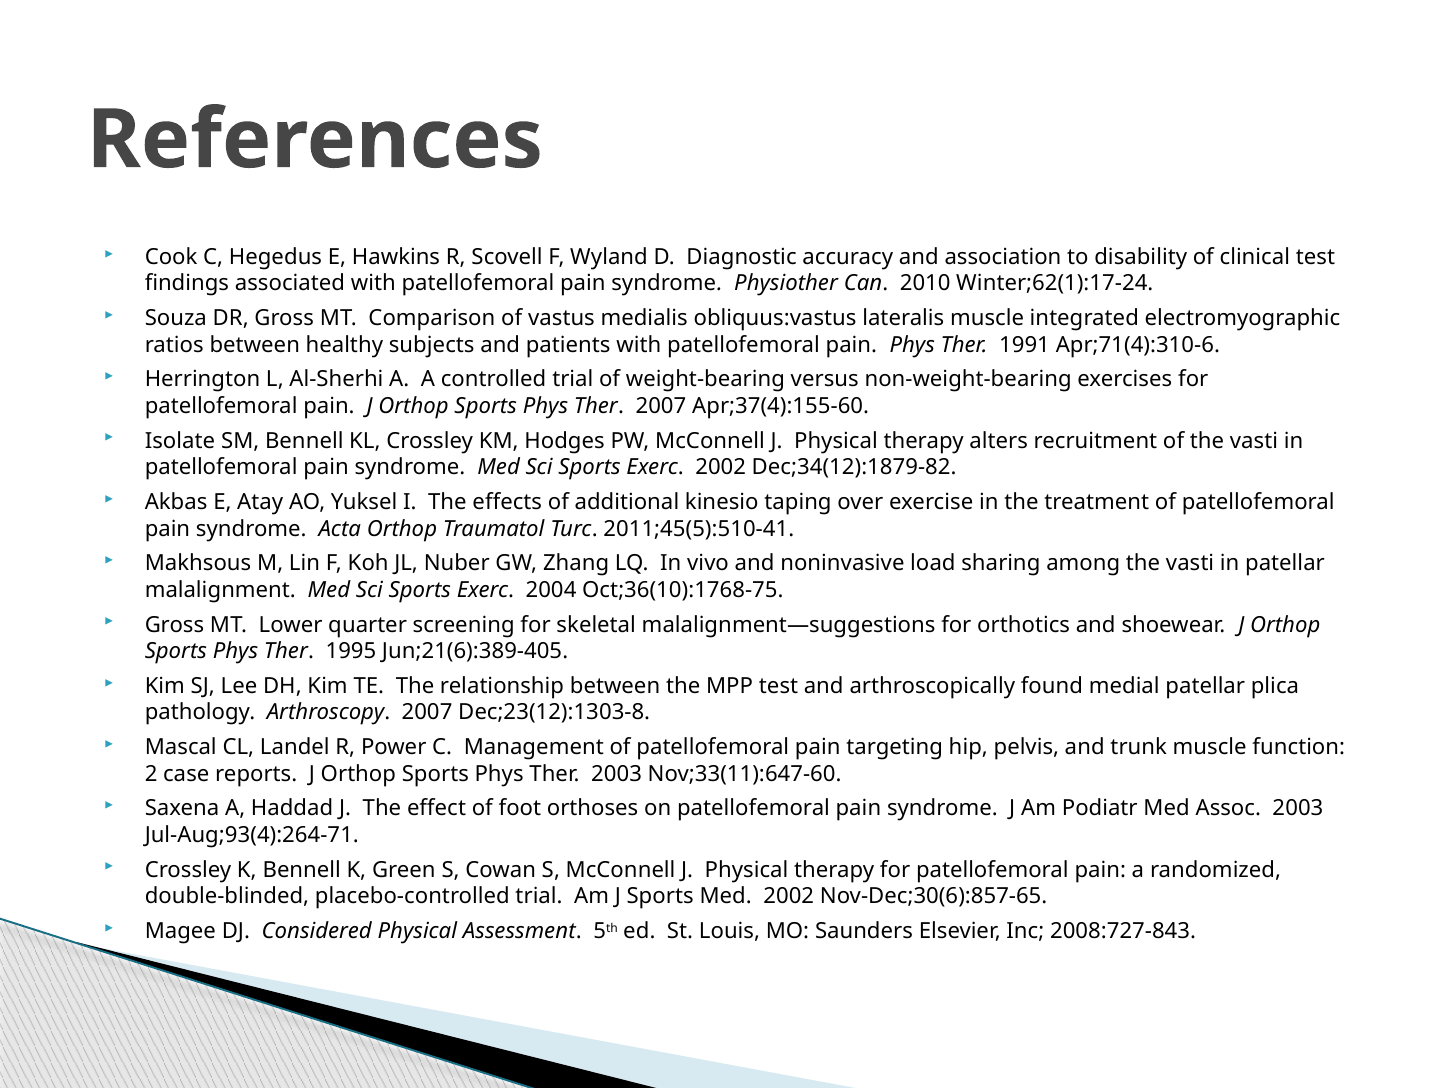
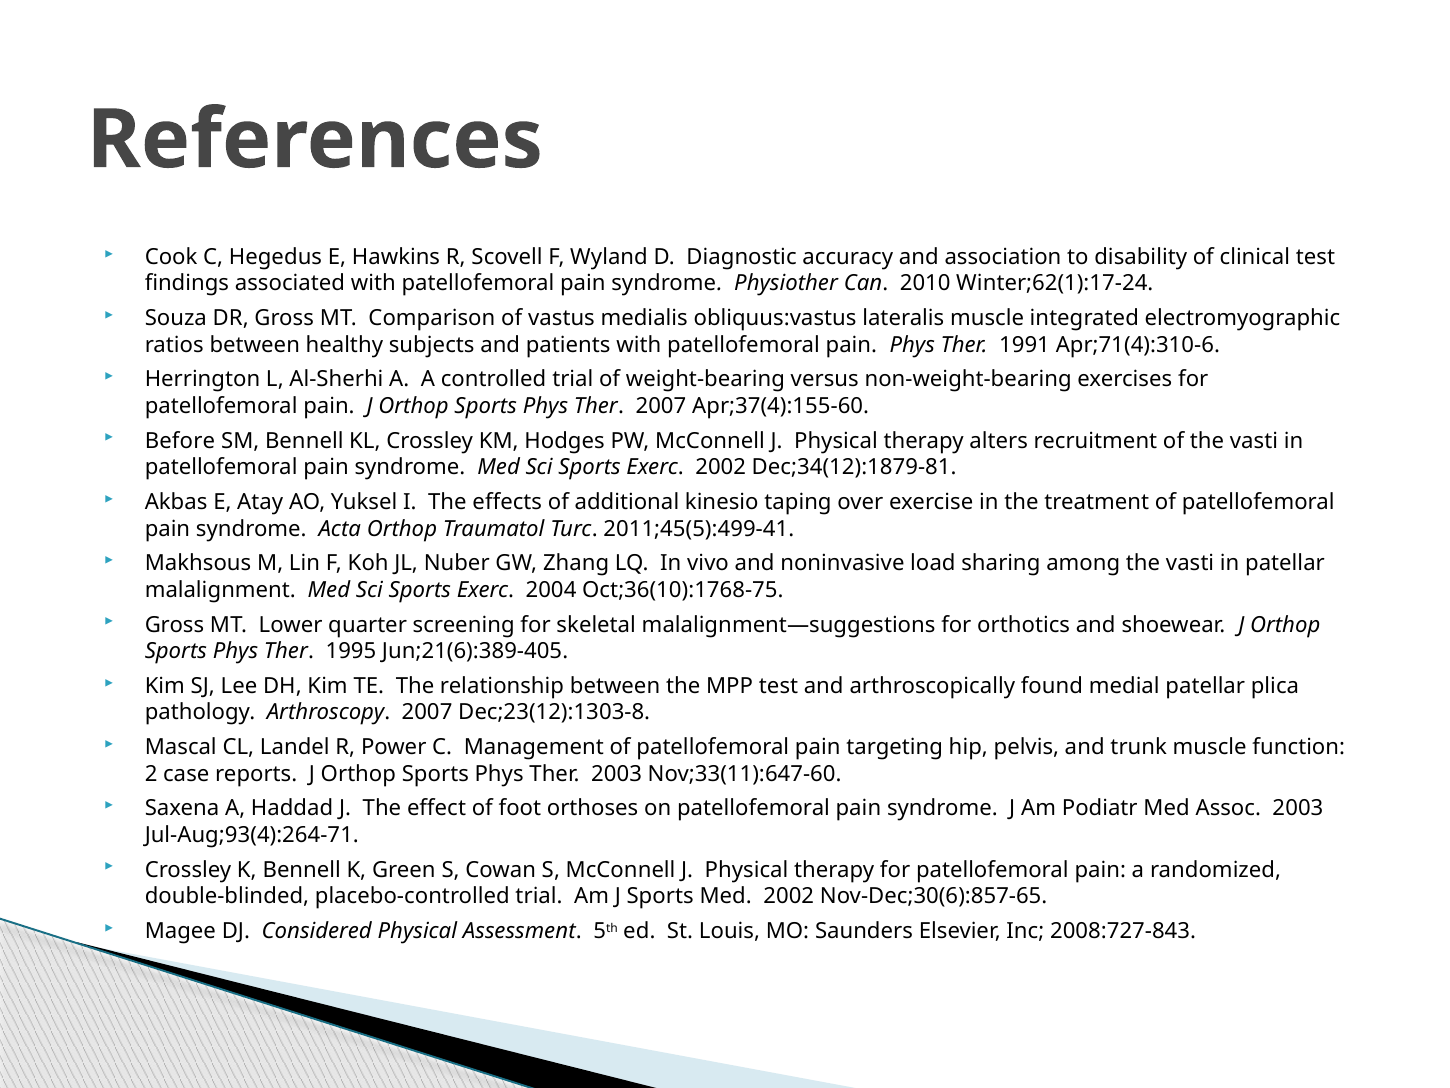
Isolate: Isolate -> Before
Dec;34(12):1879-82: Dec;34(12):1879-82 -> Dec;34(12):1879-81
2011;45(5):510-41: 2011;45(5):510-41 -> 2011;45(5):499-41
